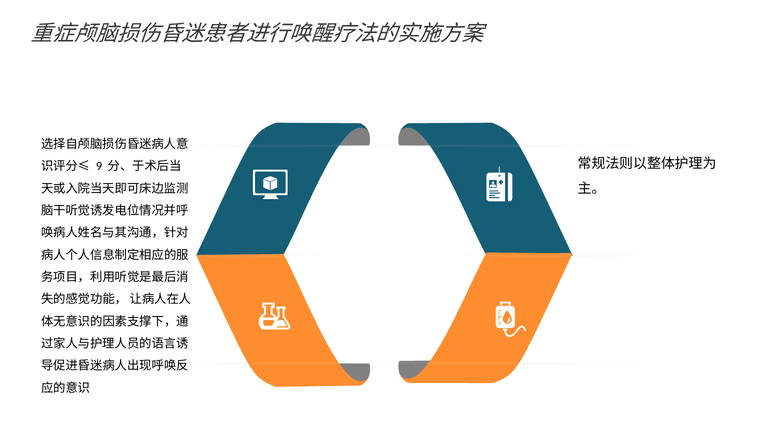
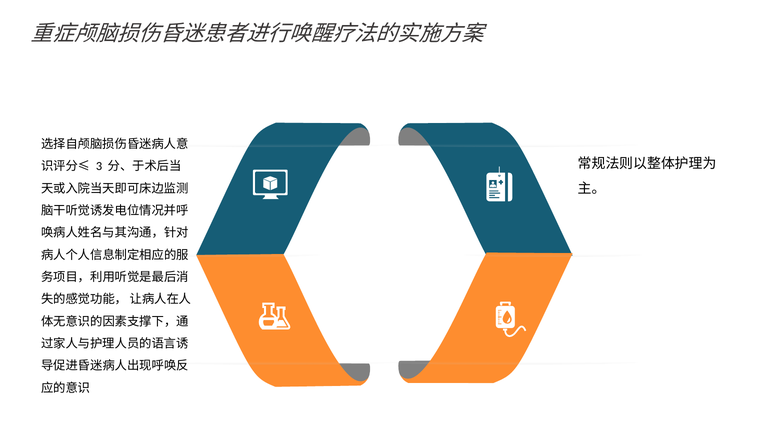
9: 9 -> 3
